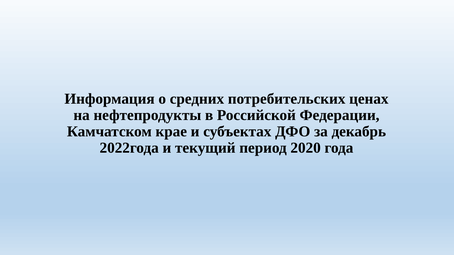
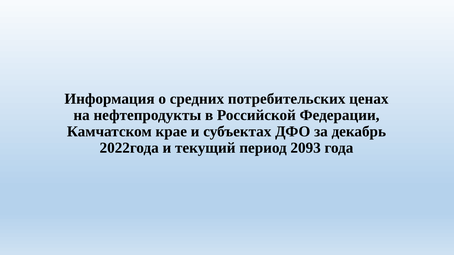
2020: 2020 -> 2093
